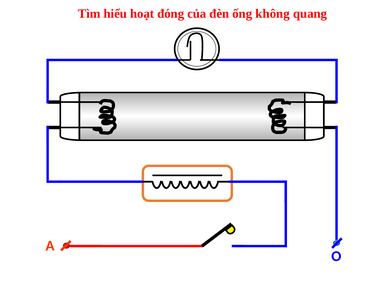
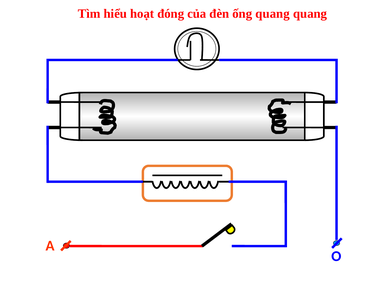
ống không: không -> quang
